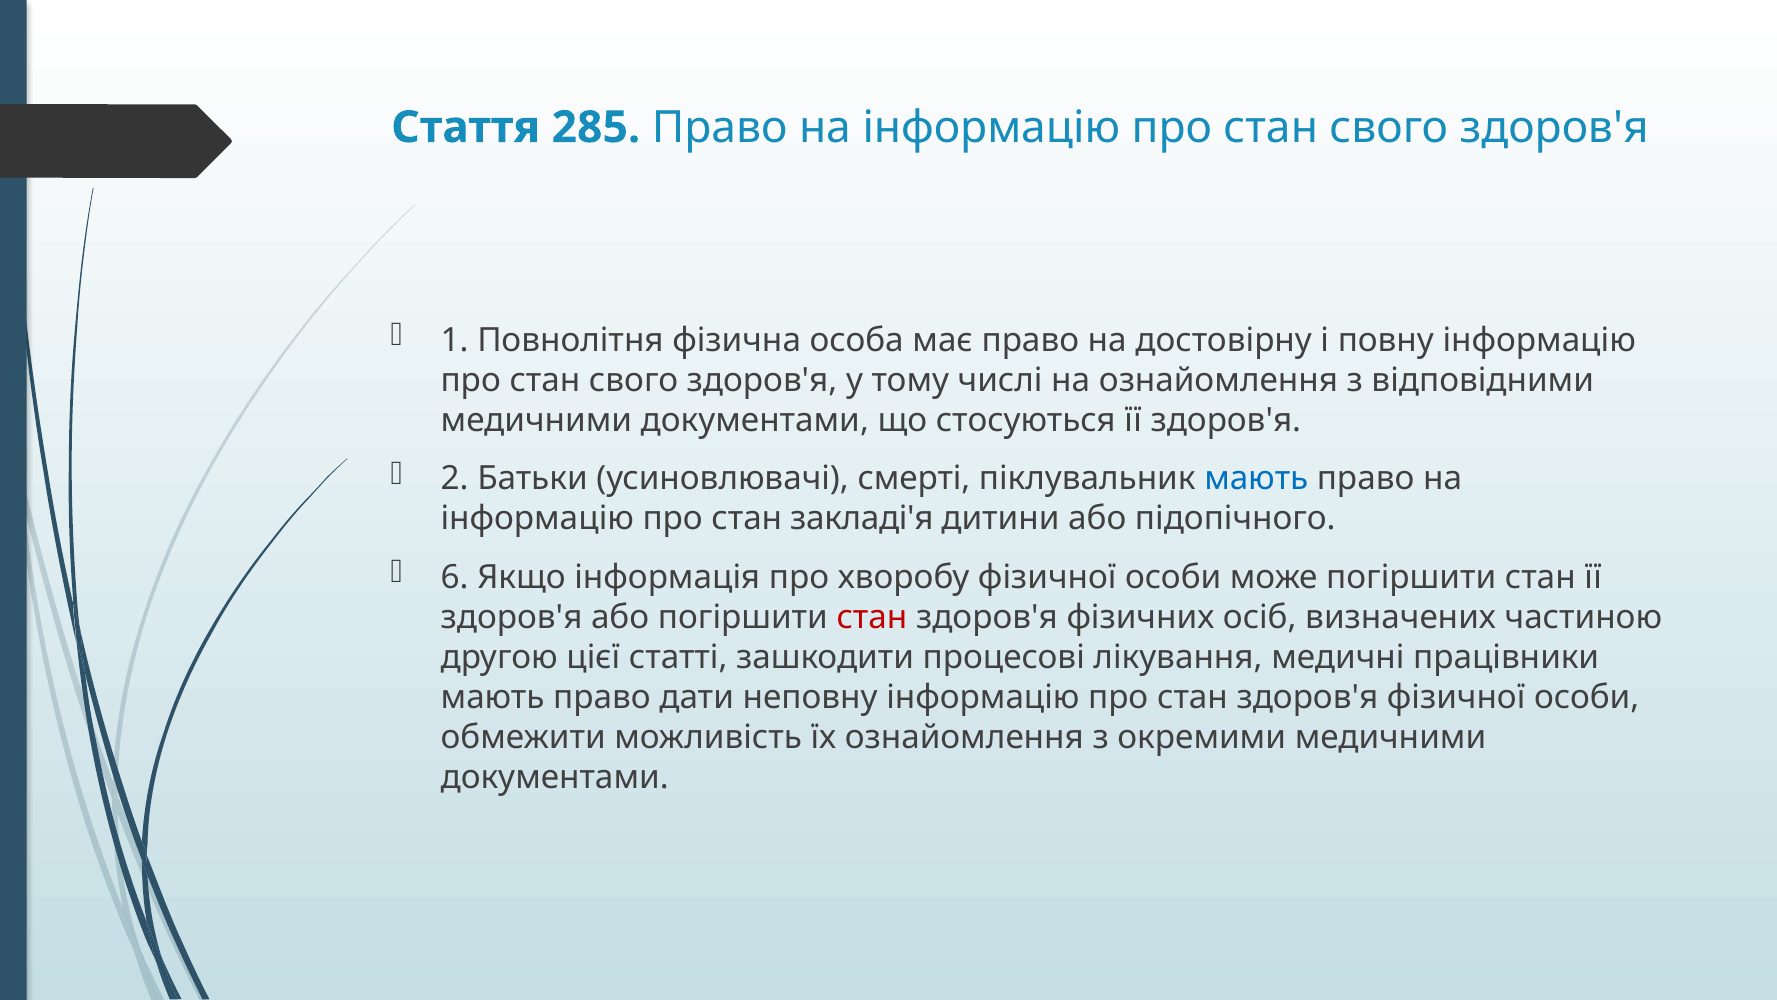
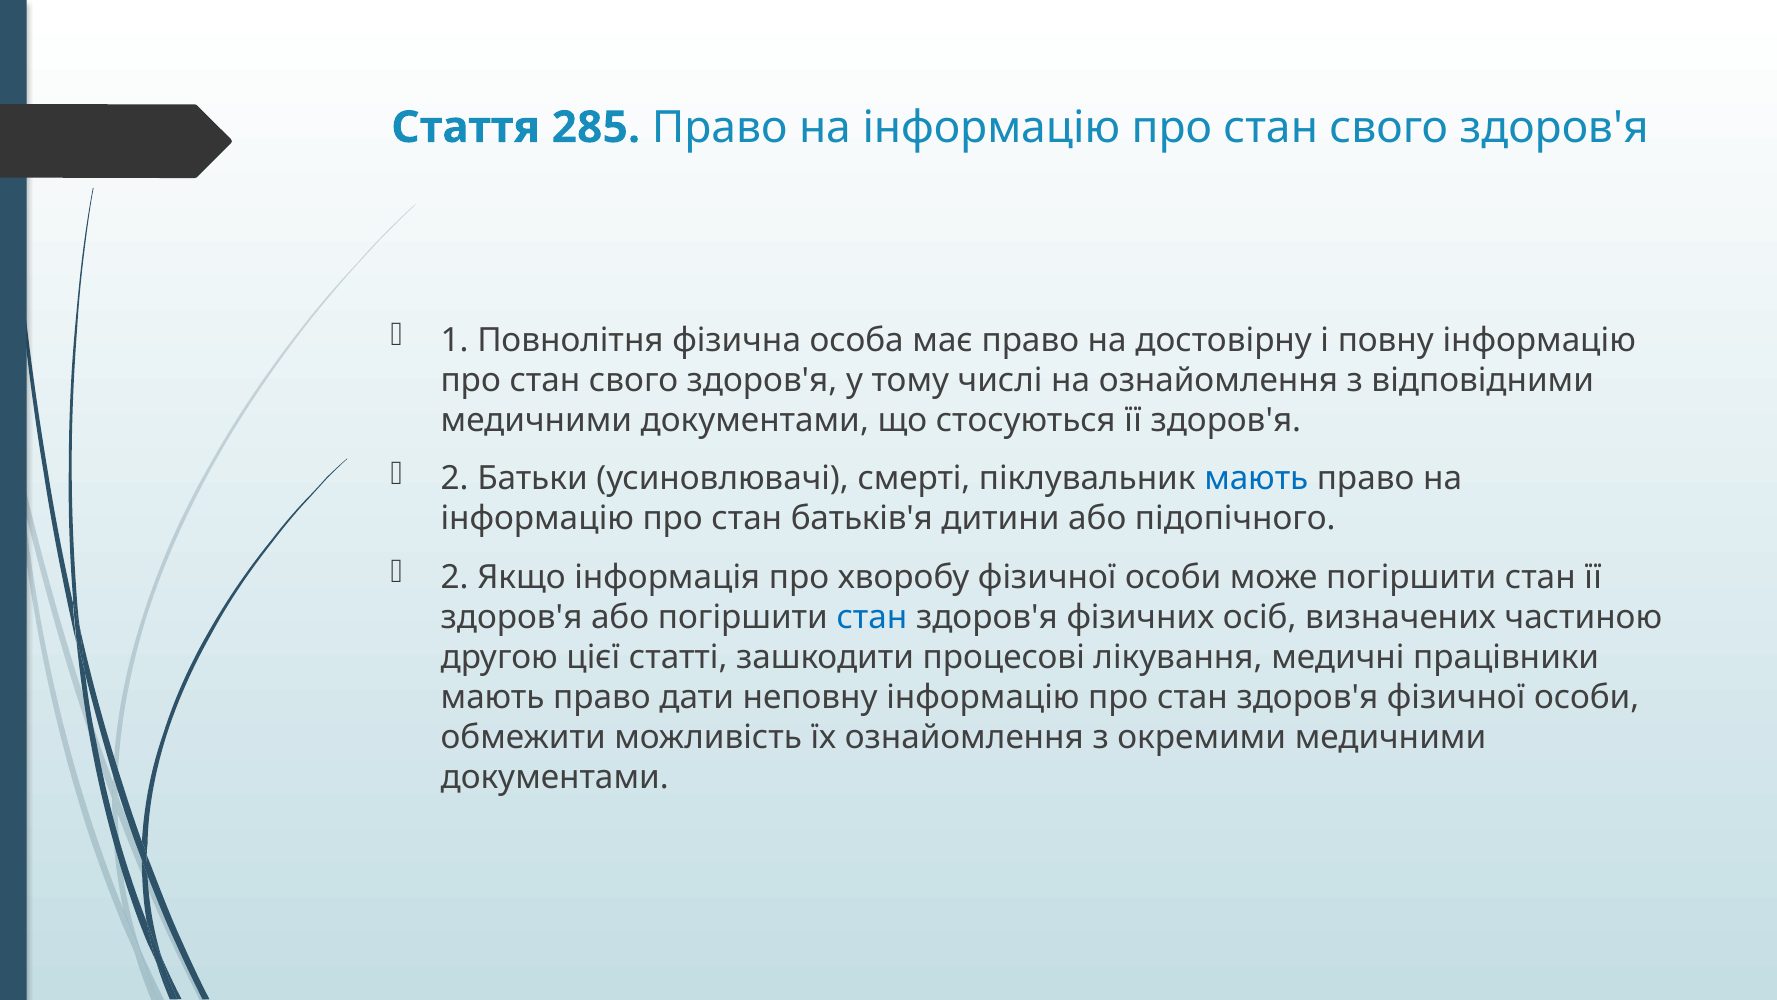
закладі'я: закладі'я -> батьків'я
6 at (455, 577): 6 -> 2
стан at (872, 617) colour: red -> blue
